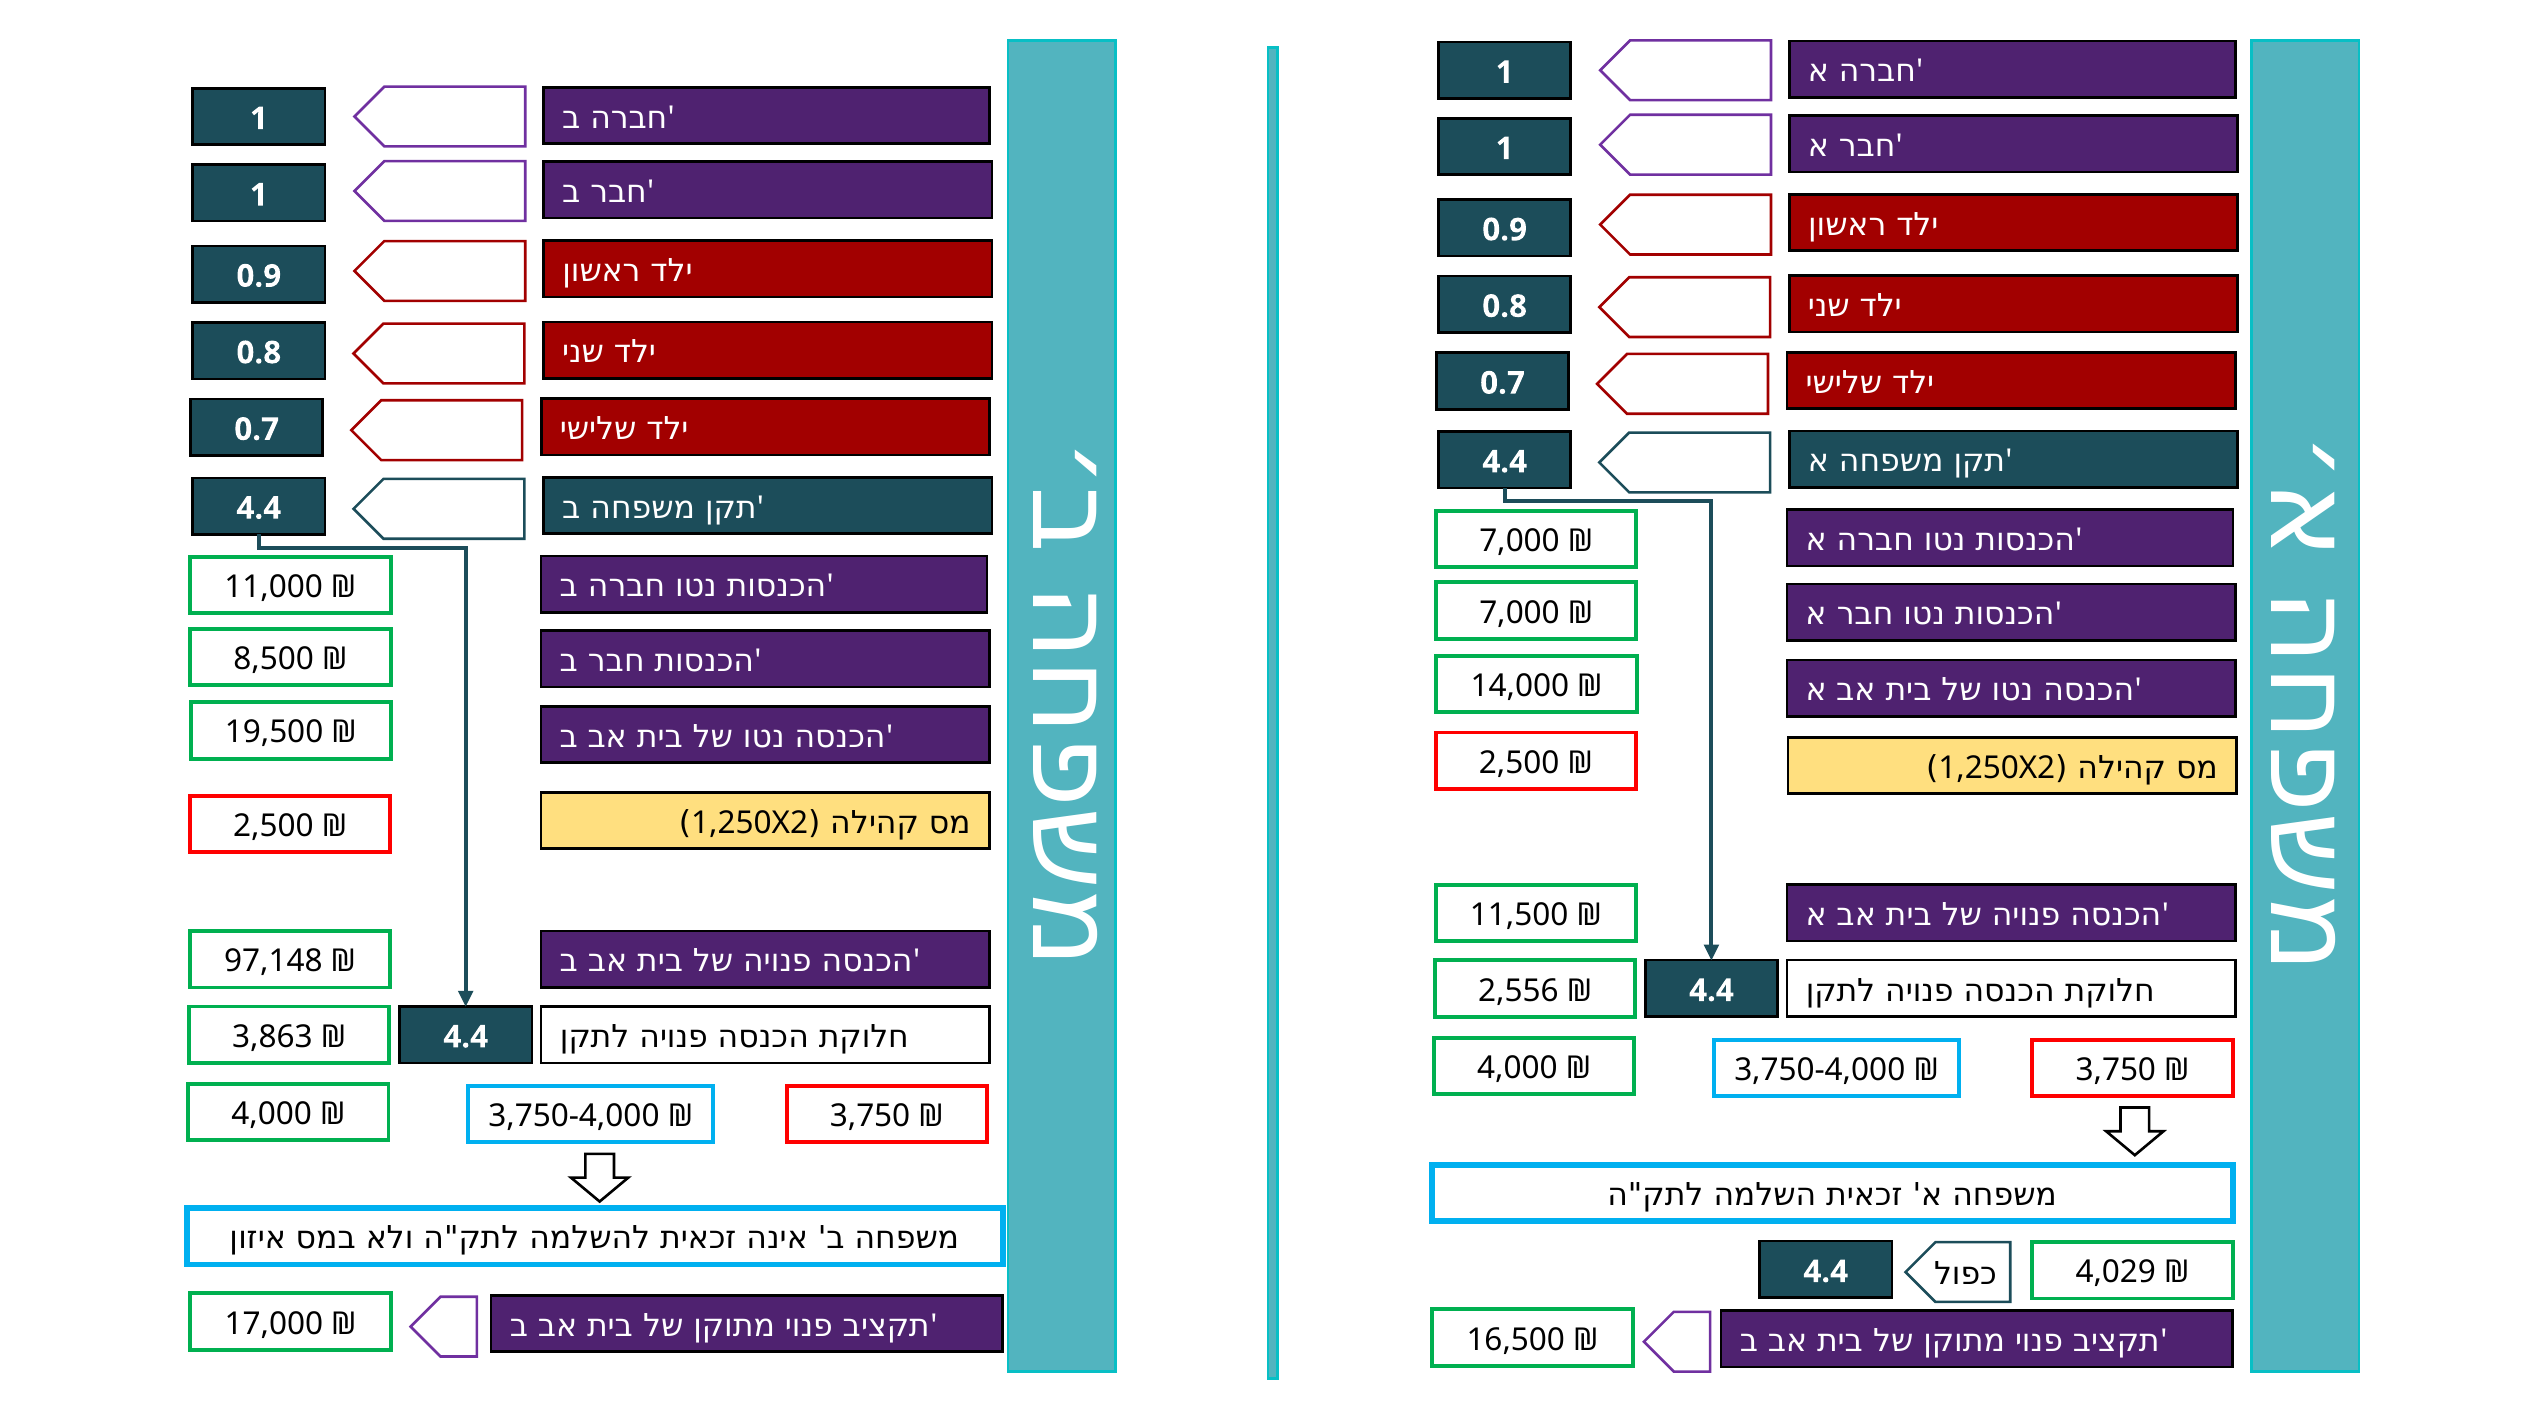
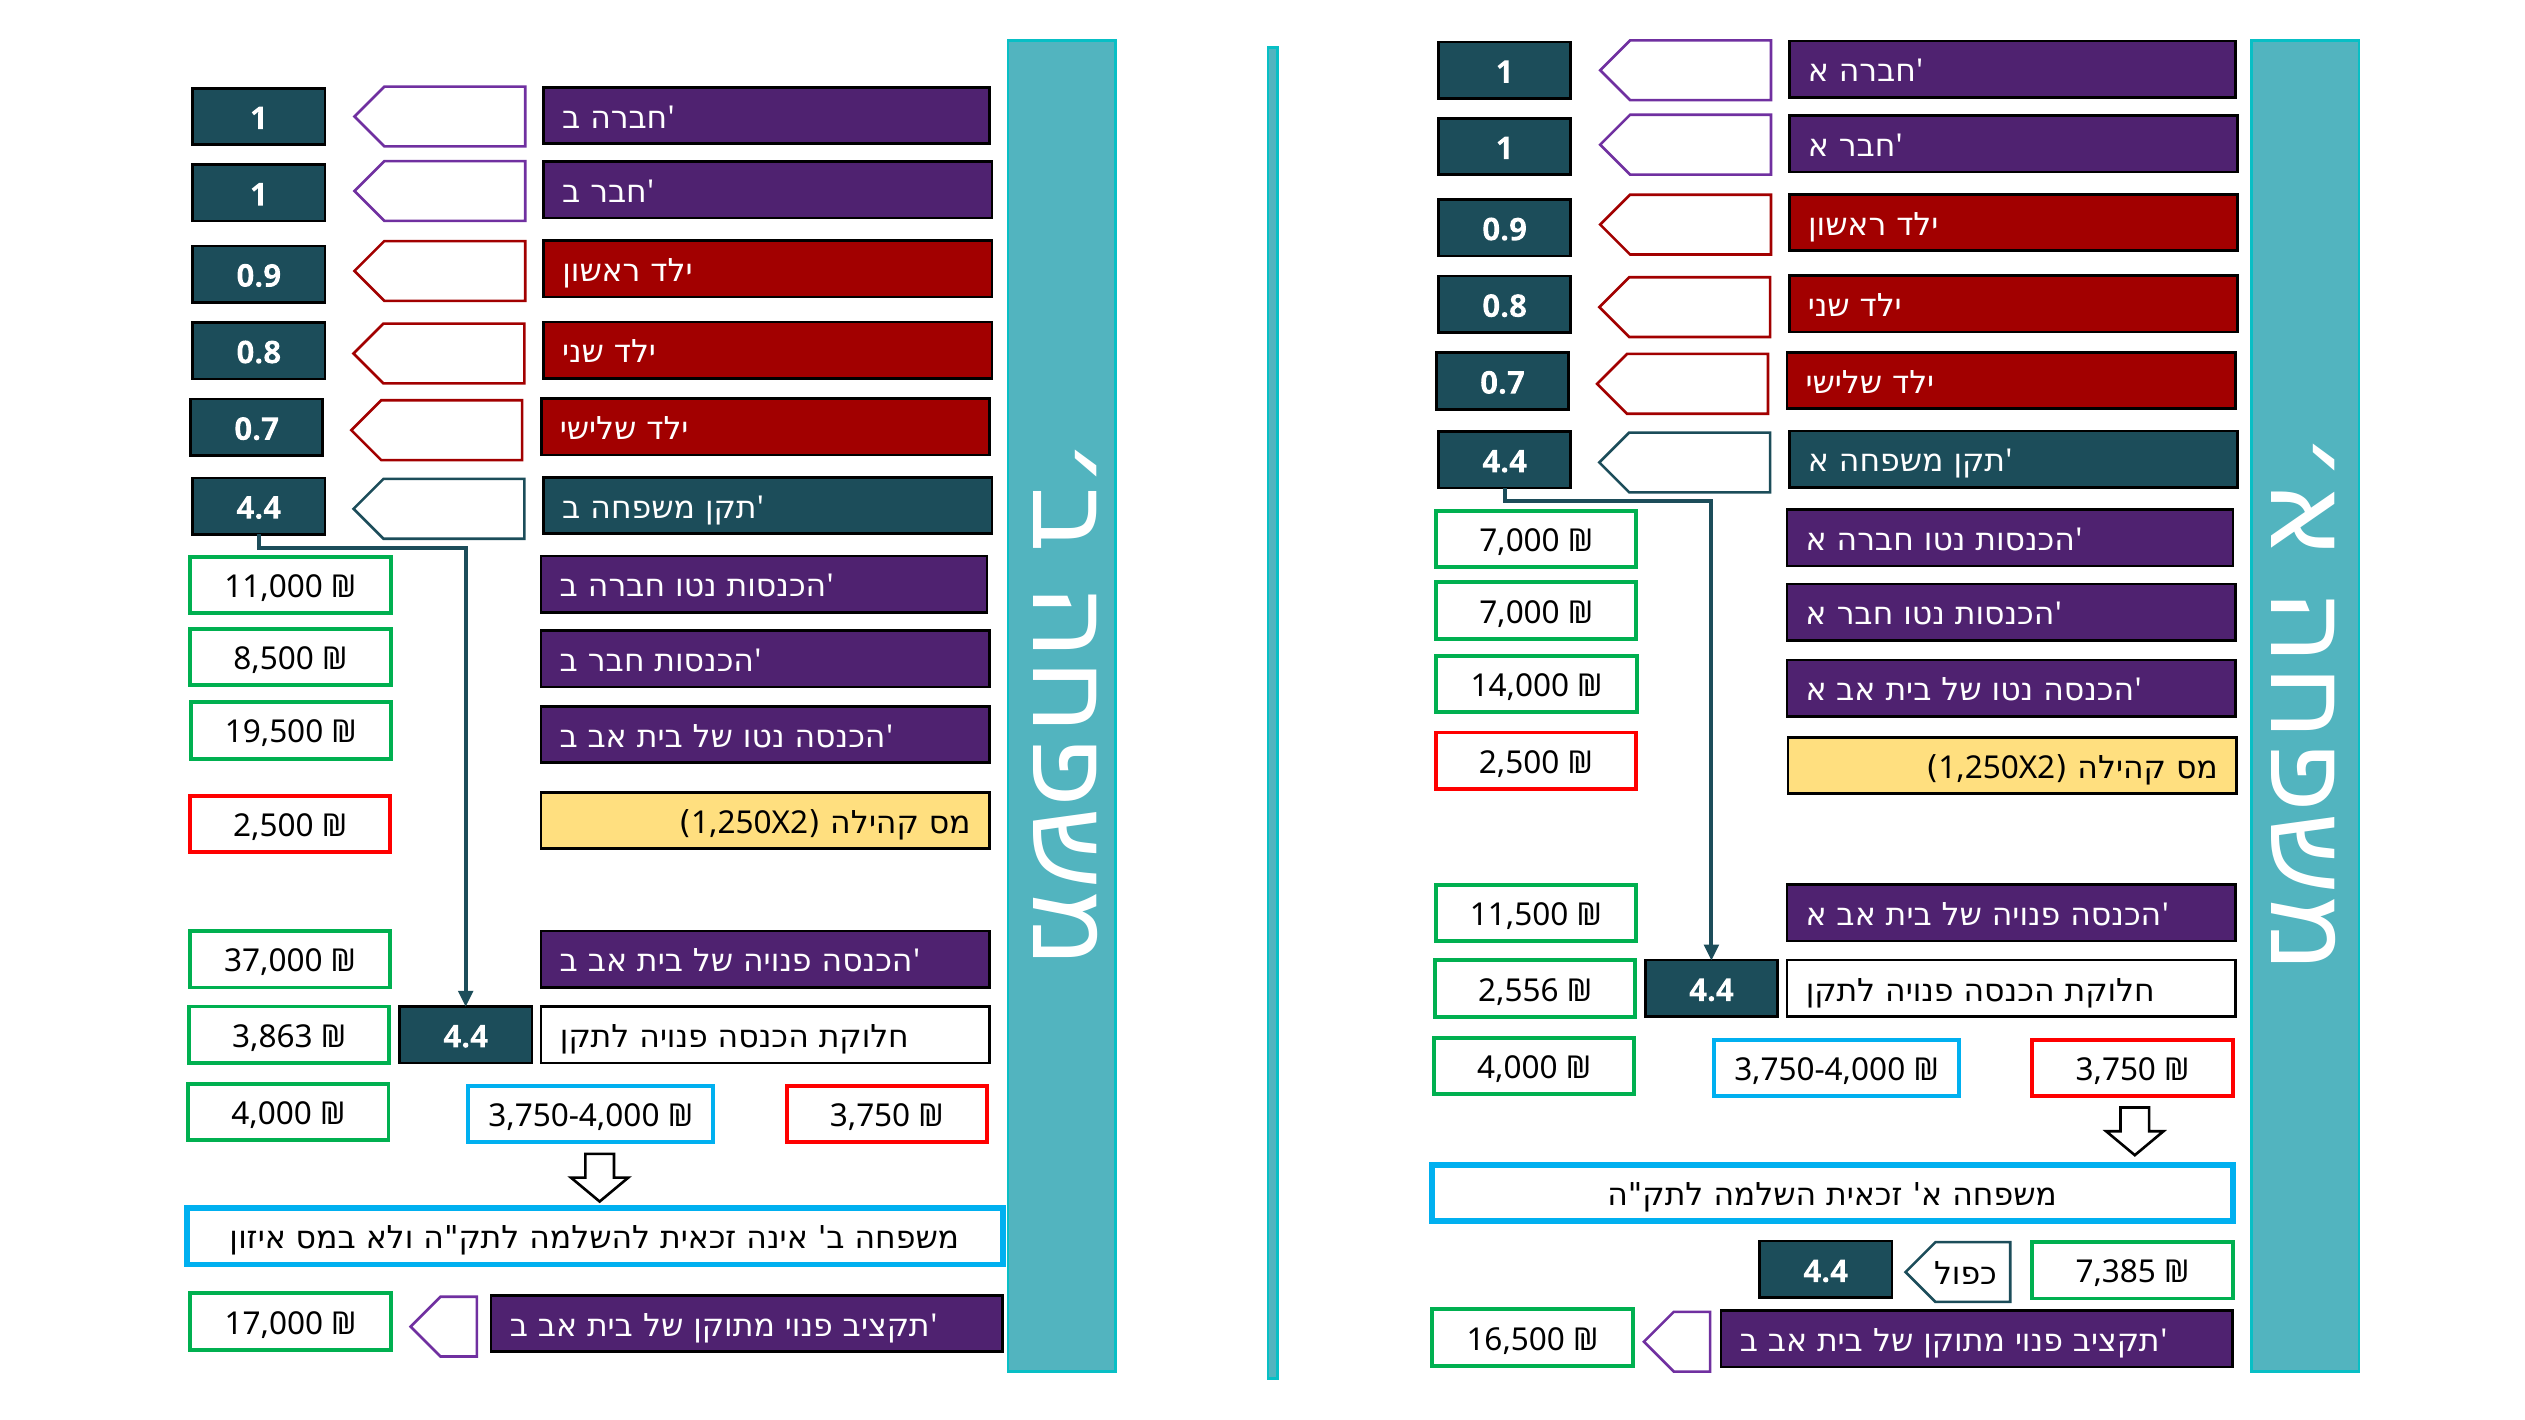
97,148: 97,148 -> 37,000
4,029: 4,029 -> 7,385
